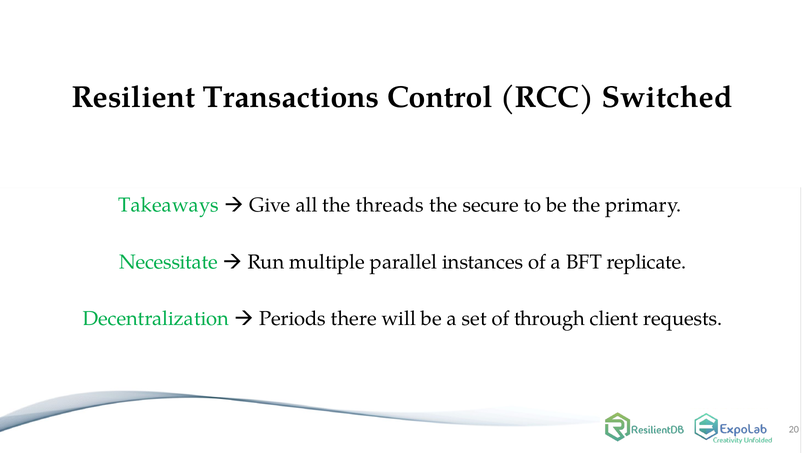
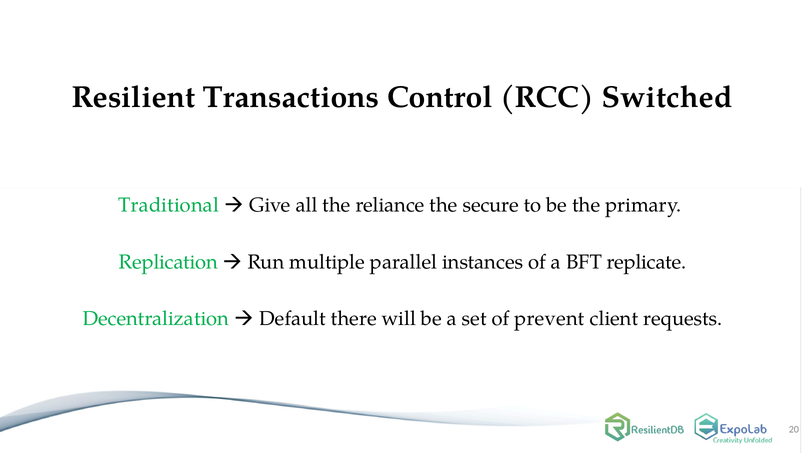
Takeaways: Takeaways -> Traditional
threads: threads -> reliance
Necessitate: Necessitate -> Replication
Periods: Periods -> Default
through: through -> prevent
